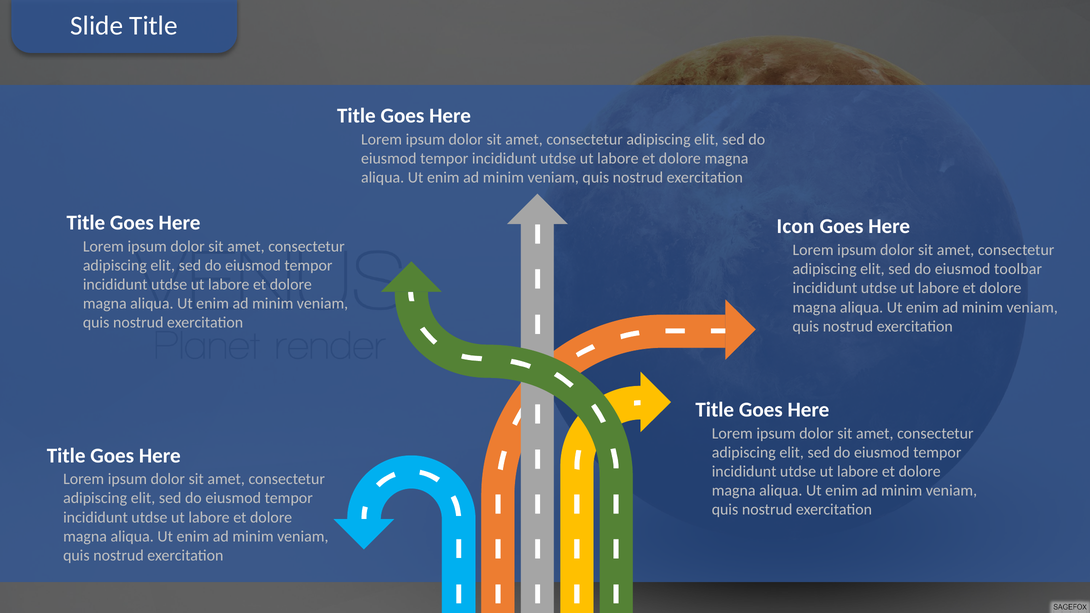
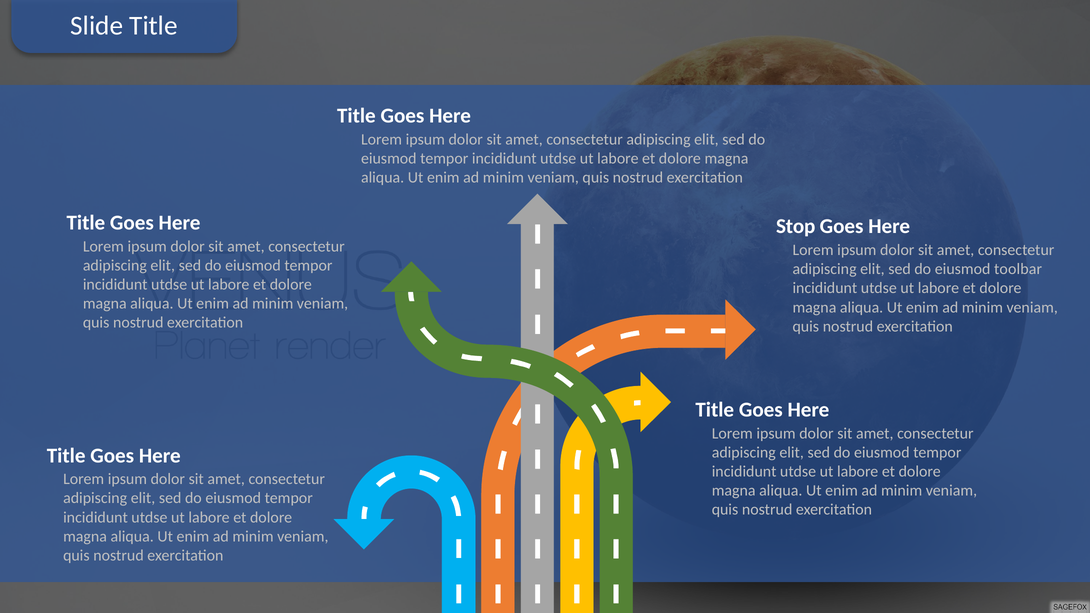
Icon: Icon -> Stop
